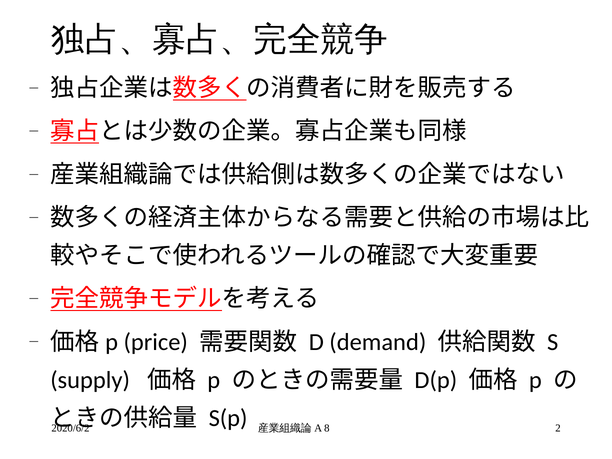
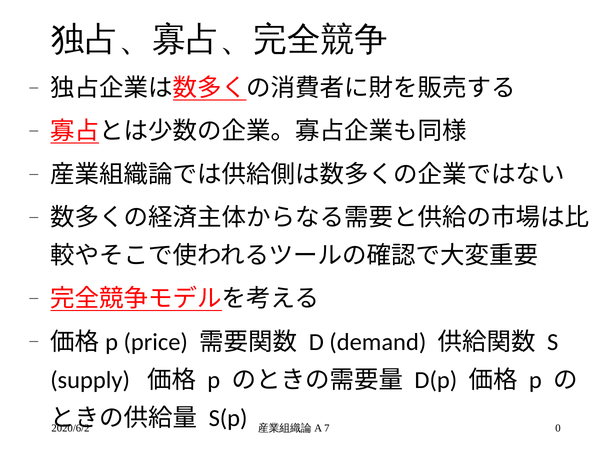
2: 2 -> 0
8: 8 -> 7
